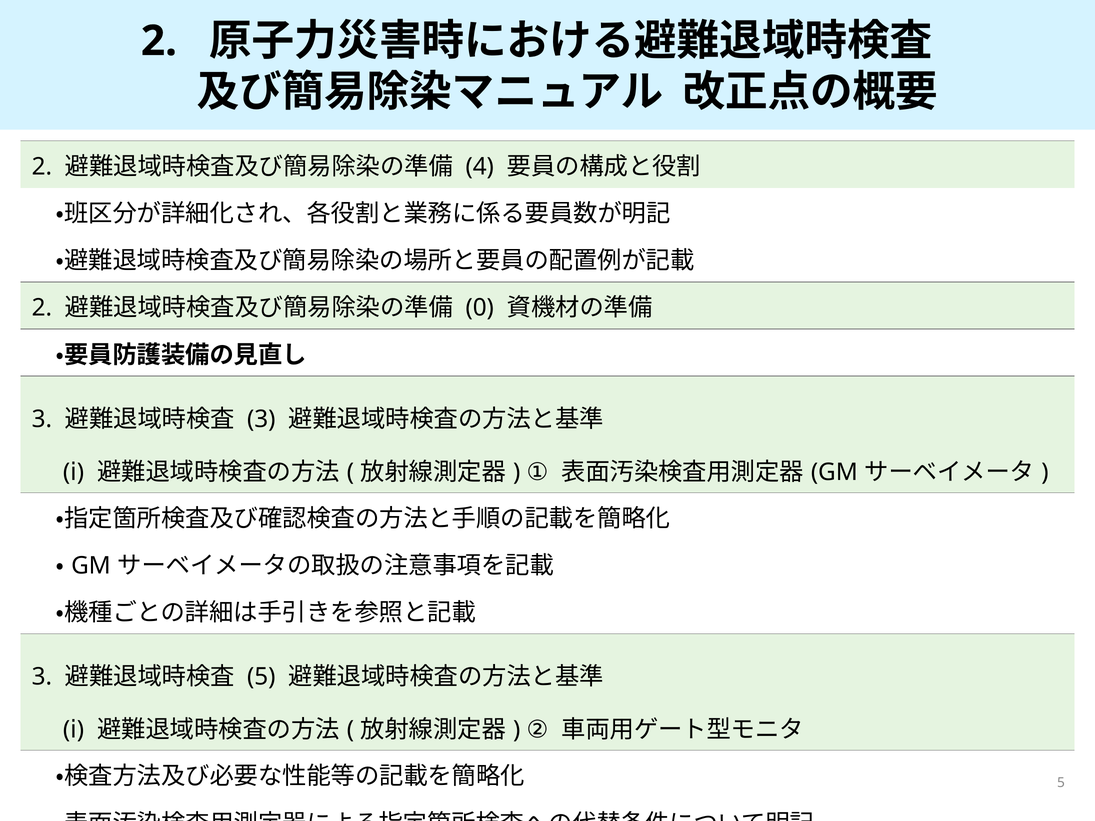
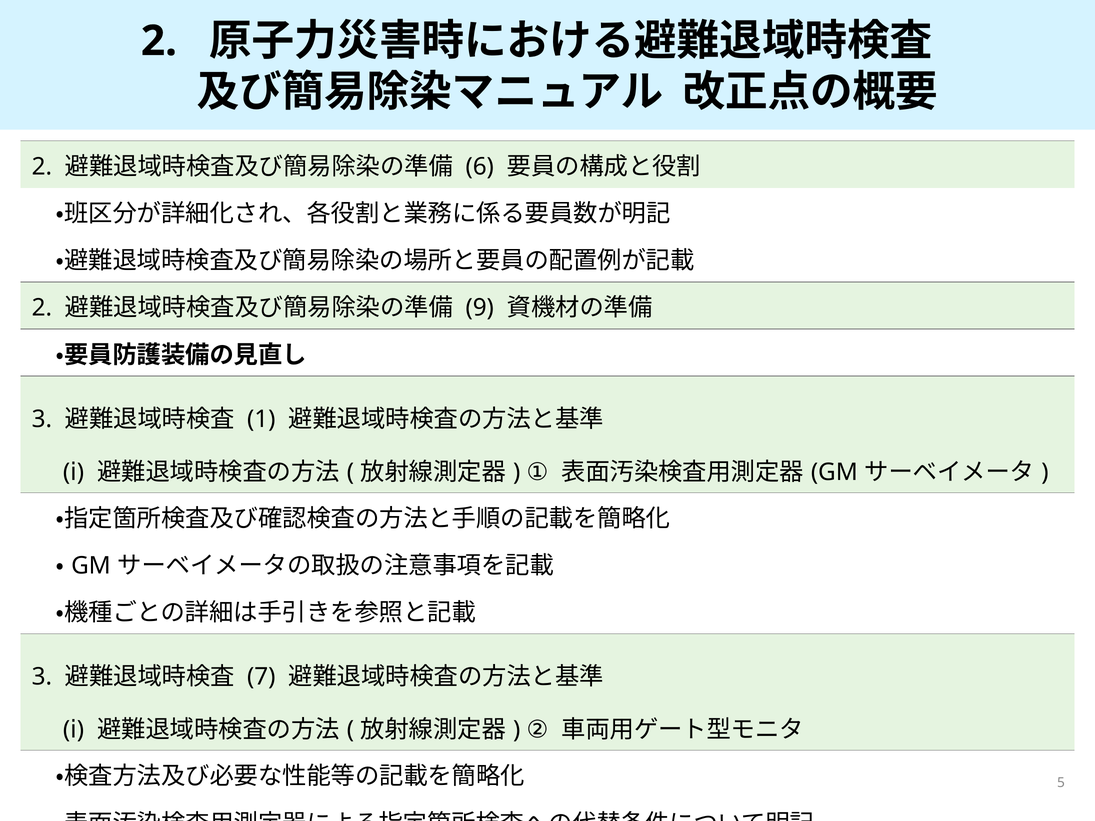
4: 4 -> 6
0: 0 -> 9
3 at (261, 419): 3 -> 1
5 at (261, 677): 5 -> 7
